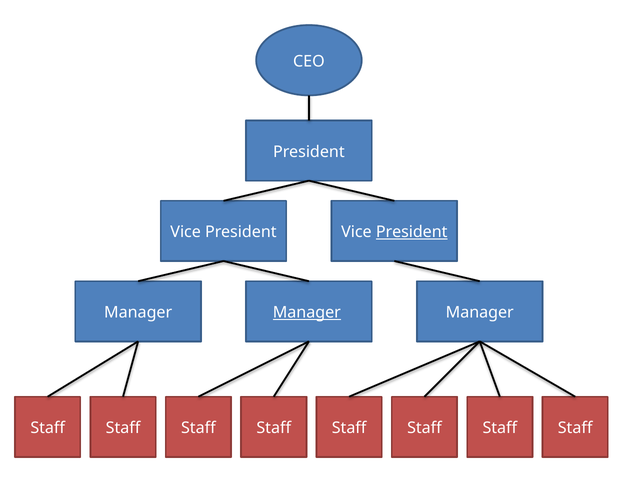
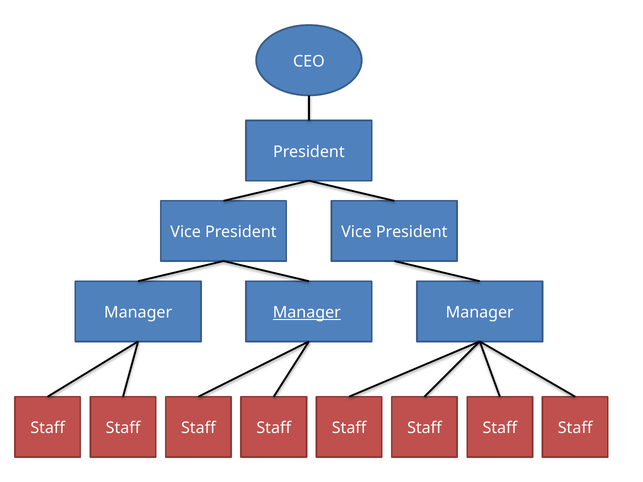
President at (412, 232) underline: present -> none
